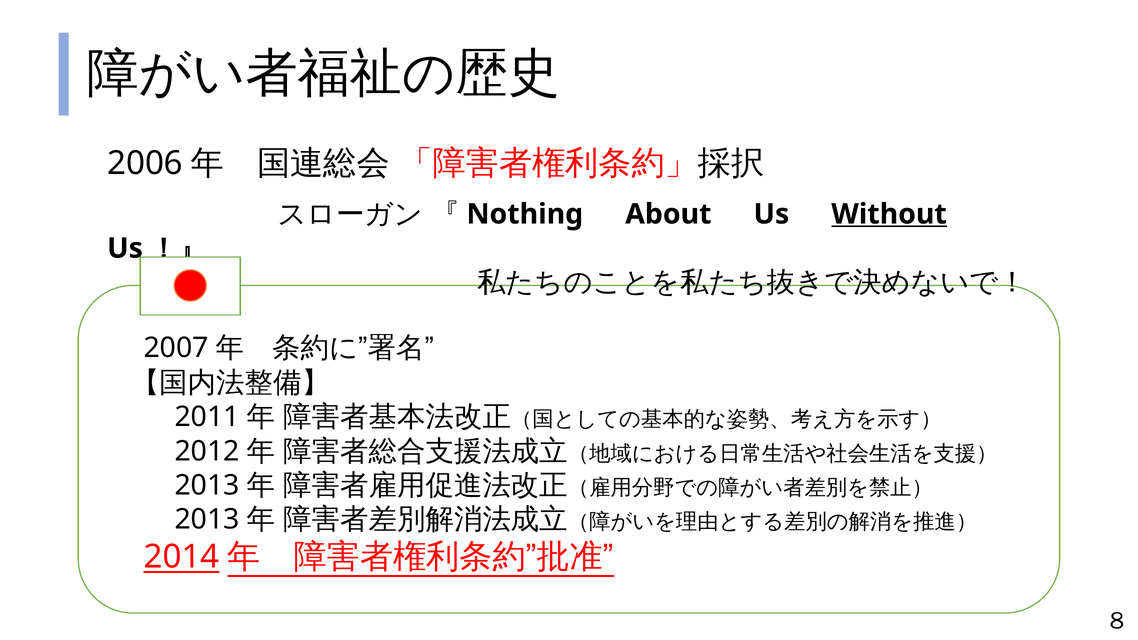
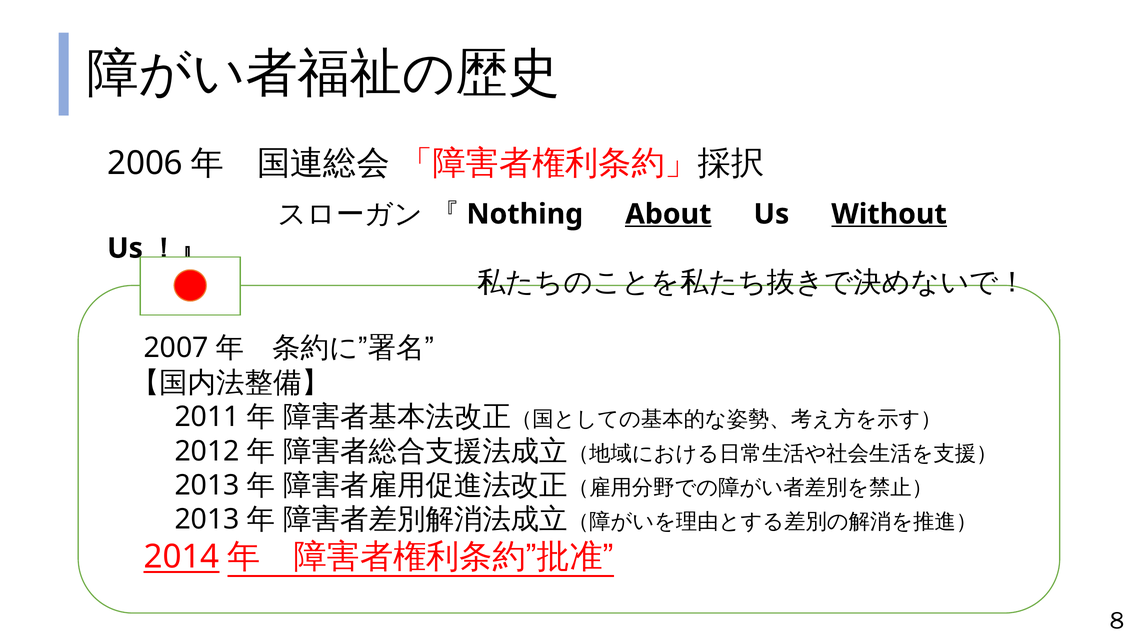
About underline: none -> present
